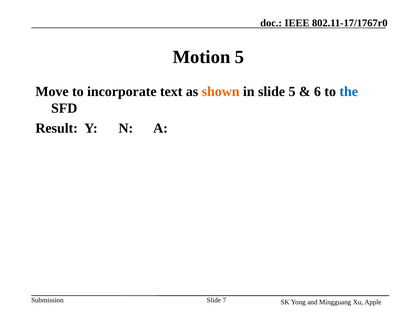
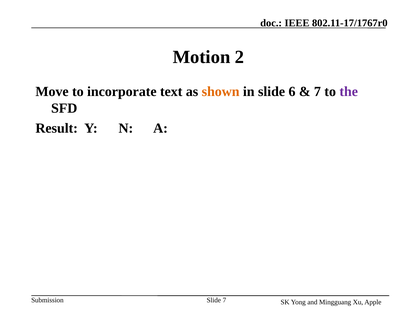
Motion 5: 5 -> 2
slide 5: 5 -> 6
6 at (317, 91): 6 -> 7
the colour: blue -> purple
